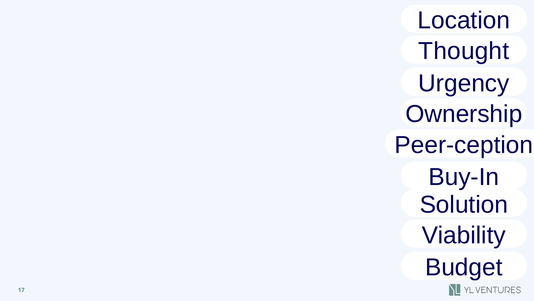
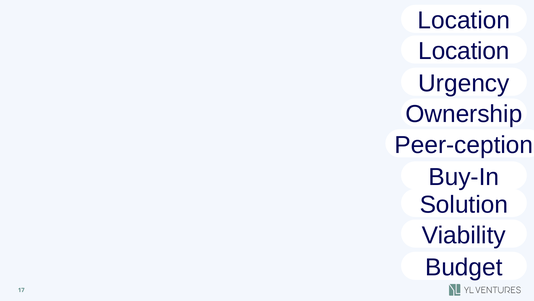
Thought at (464, 51): Thought -> Location
